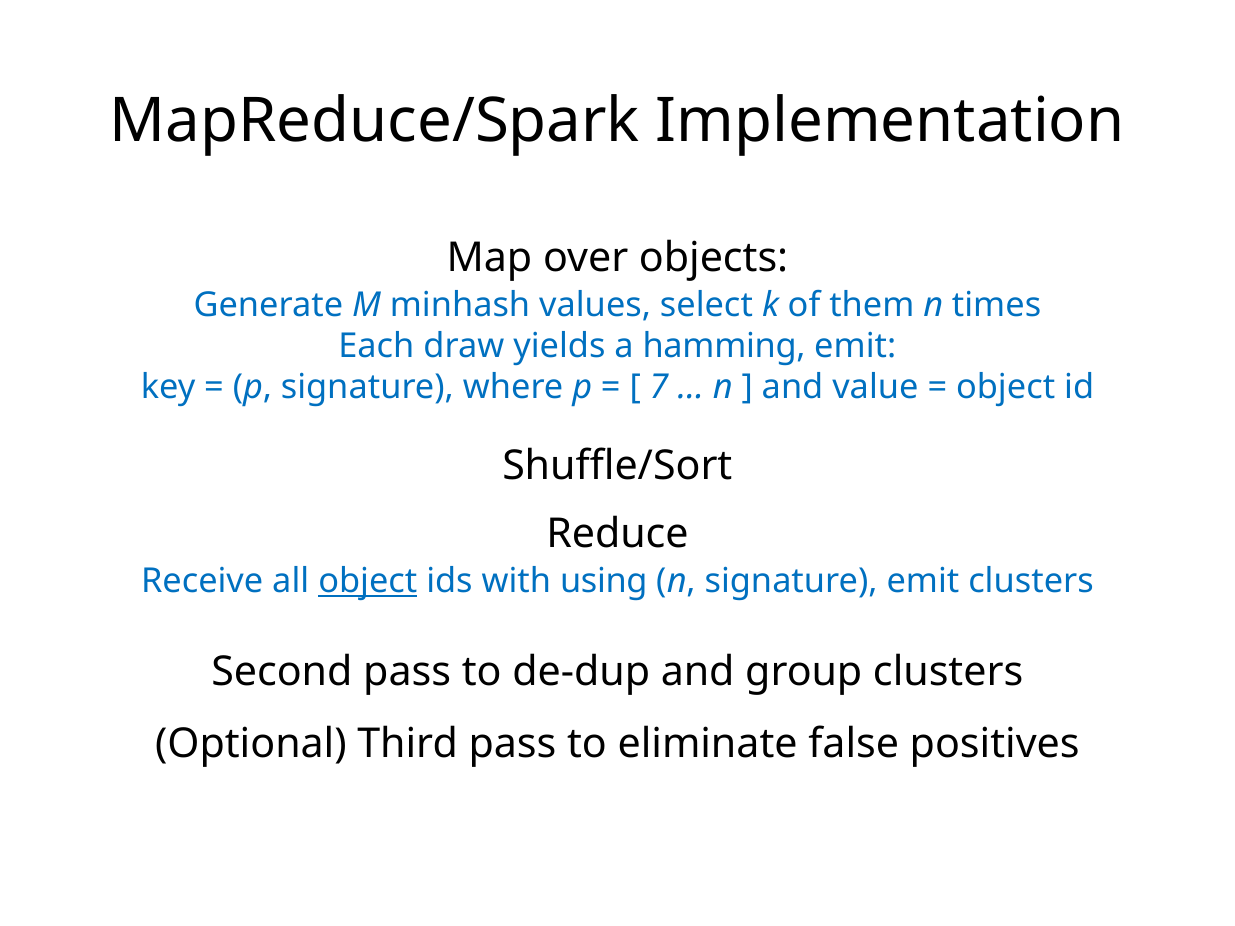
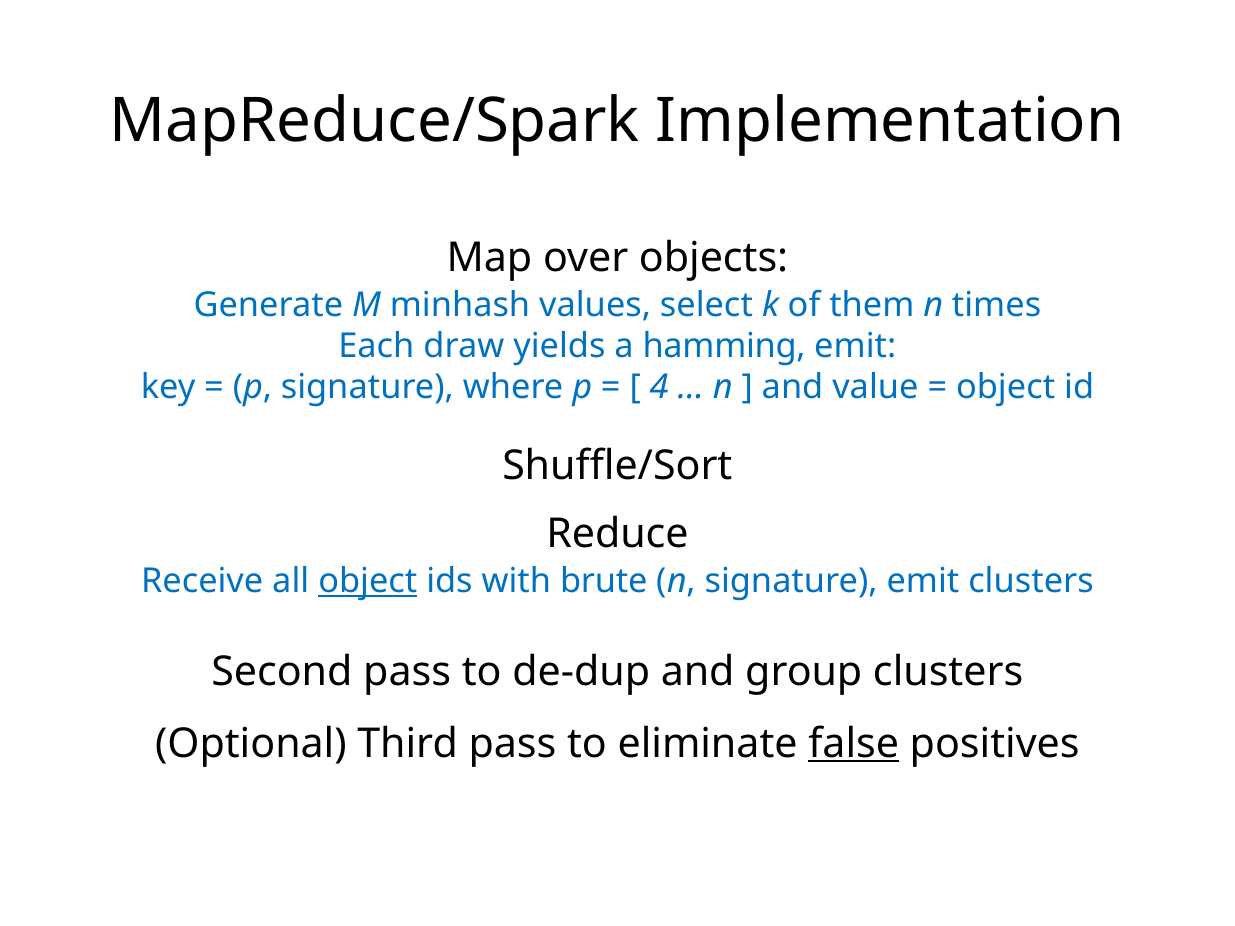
7: 7 -> 4
using: using -> brute
false underline: none -> present
